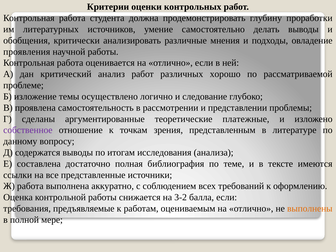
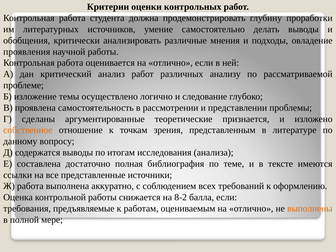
хорошо: хорошо -> анализу
платежные: платежные -> признается
собственное colour: purple -> orange
3-2: 3-2 -> 8-2
